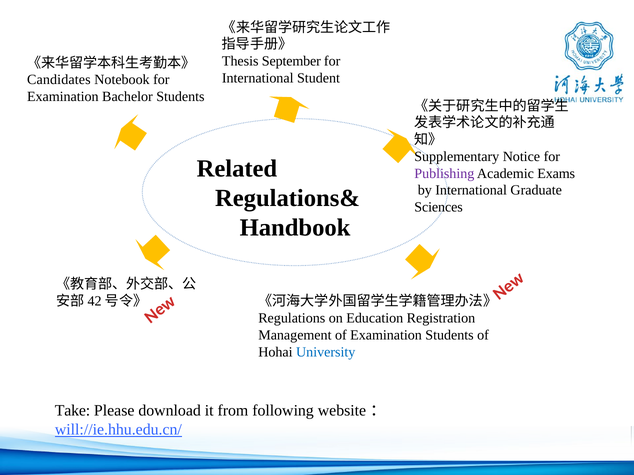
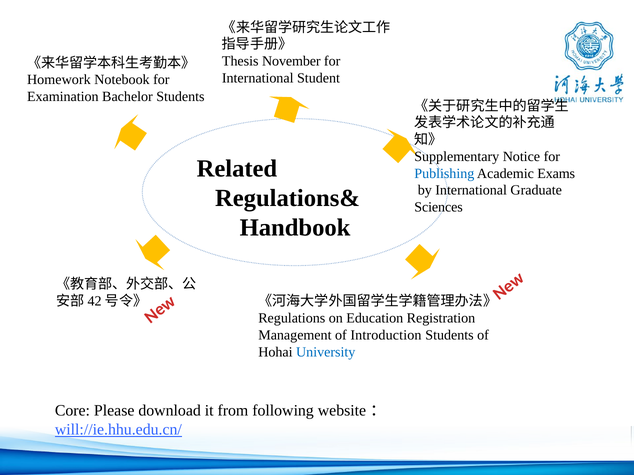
September: September -> November
Candidates: Candidates -> Homework
Publishing colour: purple -> blue
of Examination: Examination -> Introduction
Take: Take -> Core
